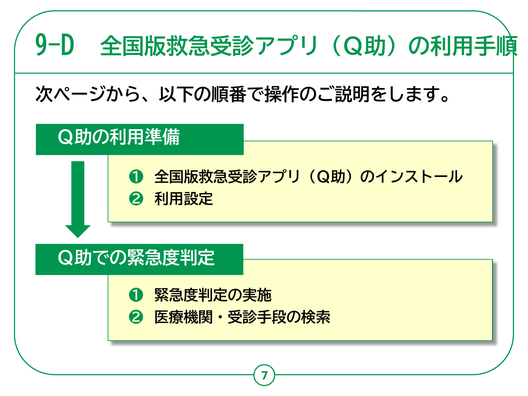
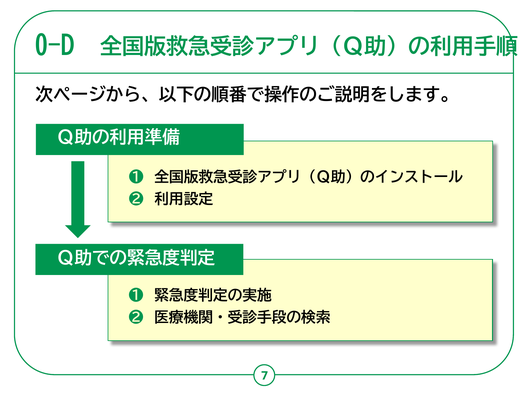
9-D: 9-D -> 0-D
